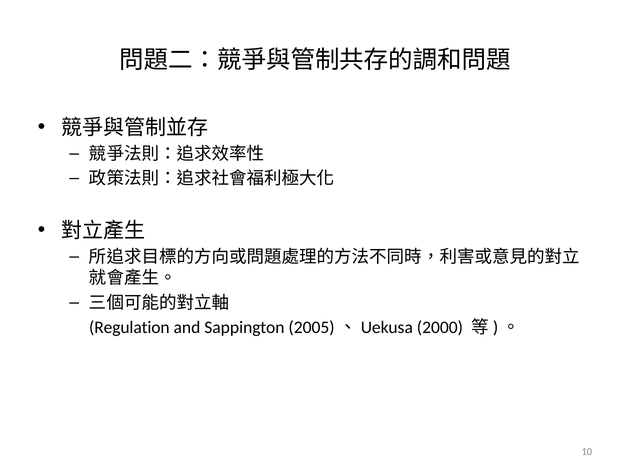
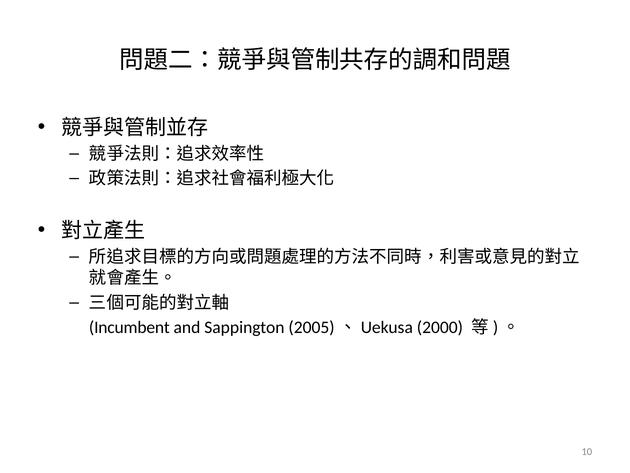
Regulation: Regulation -> Incumbent
